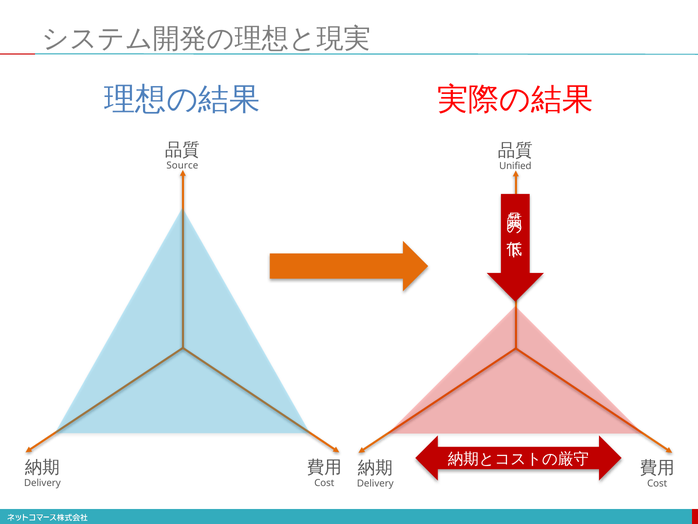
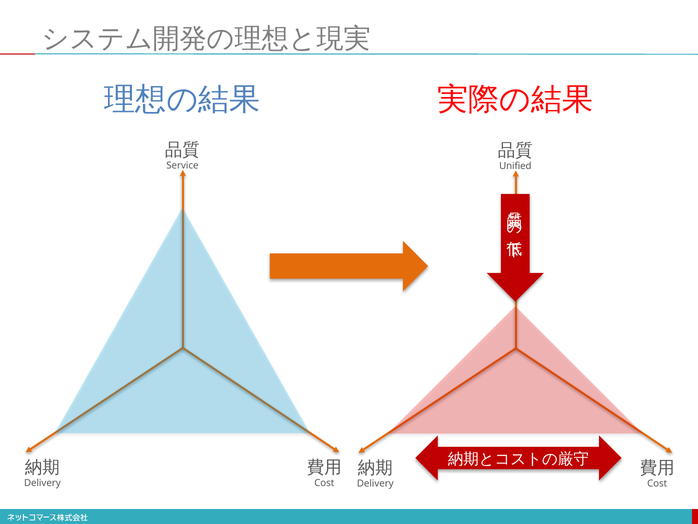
Source: Source -> Service
